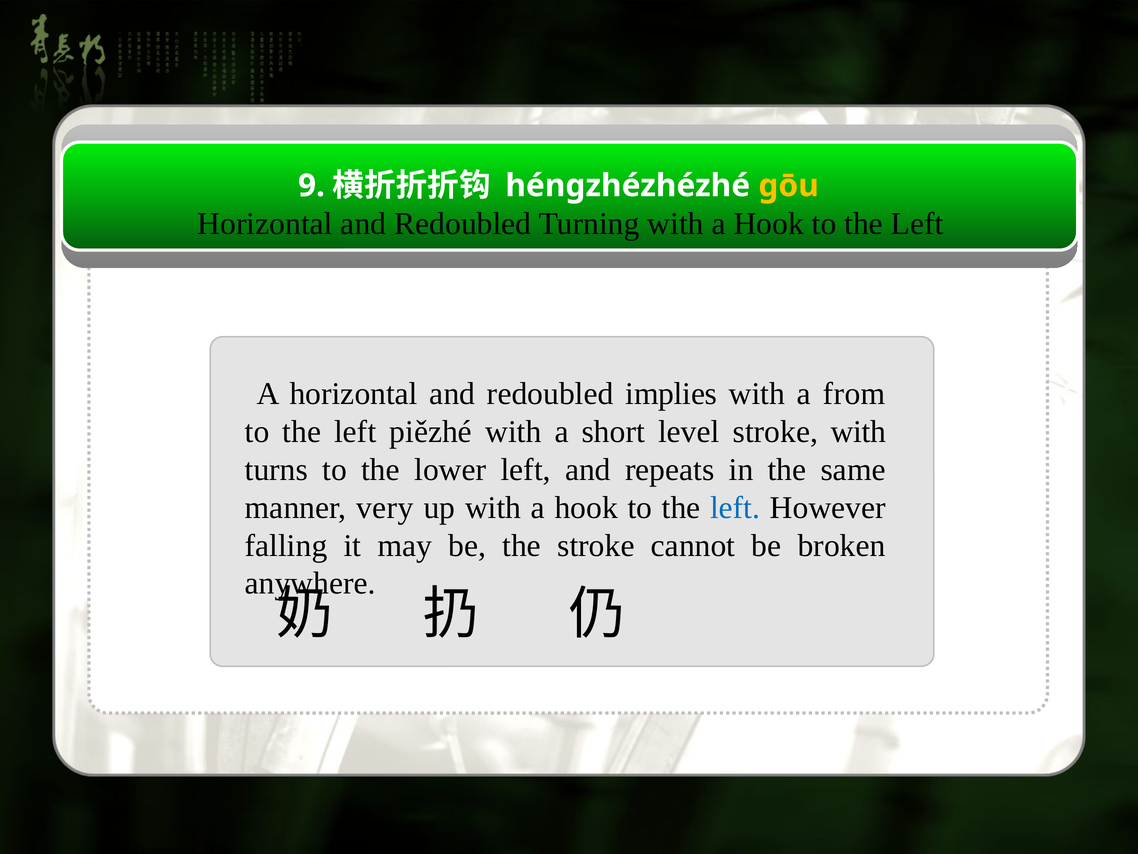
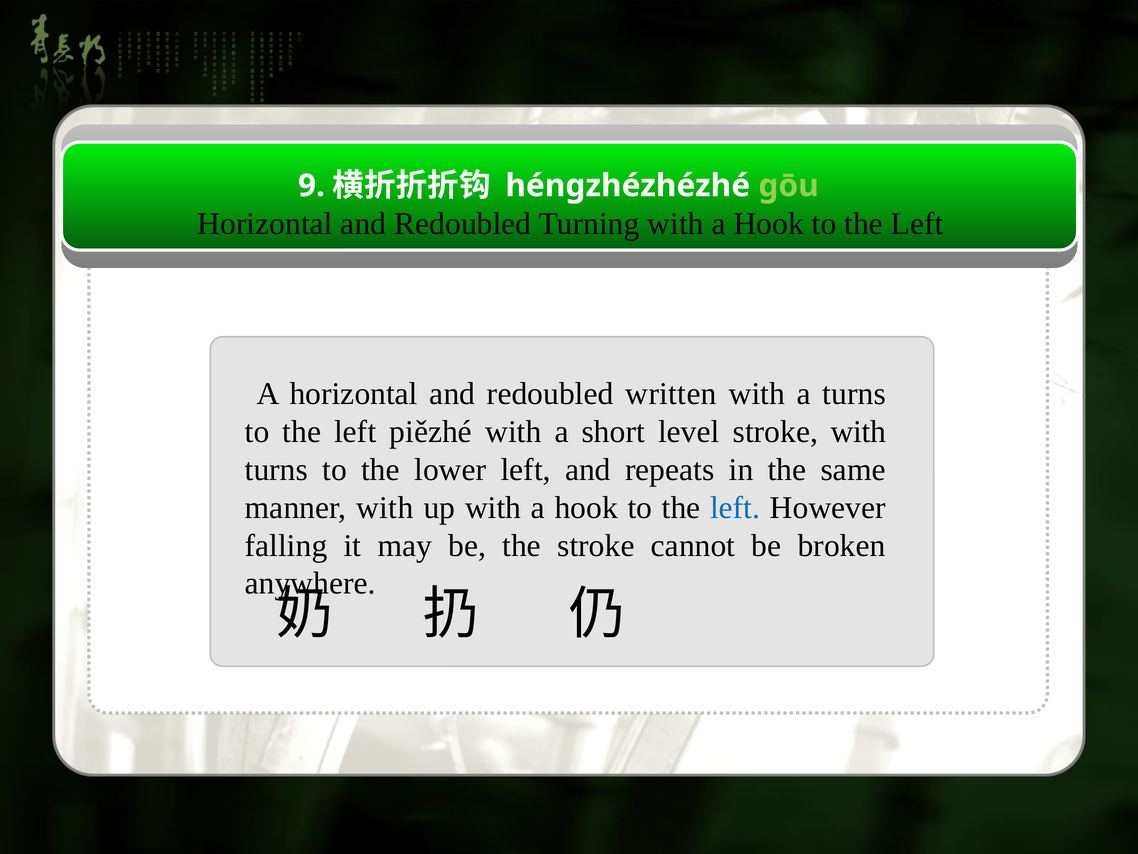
gōu colour: yellow -> light green
implies: implies -> written
a from: from -> turns
manner very: very -> with
